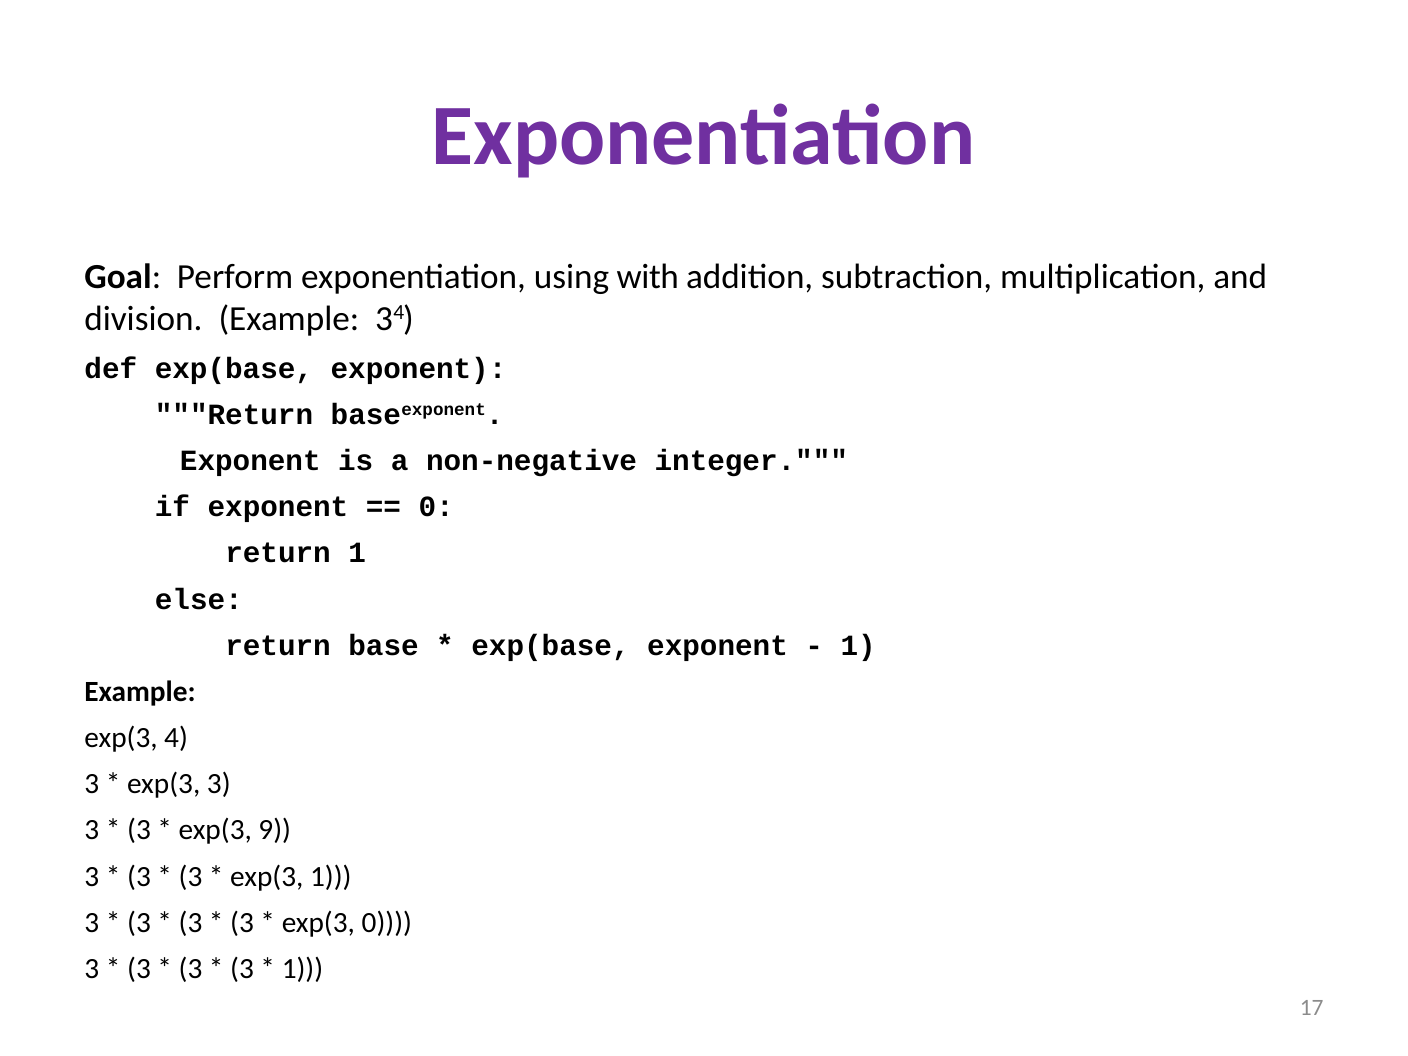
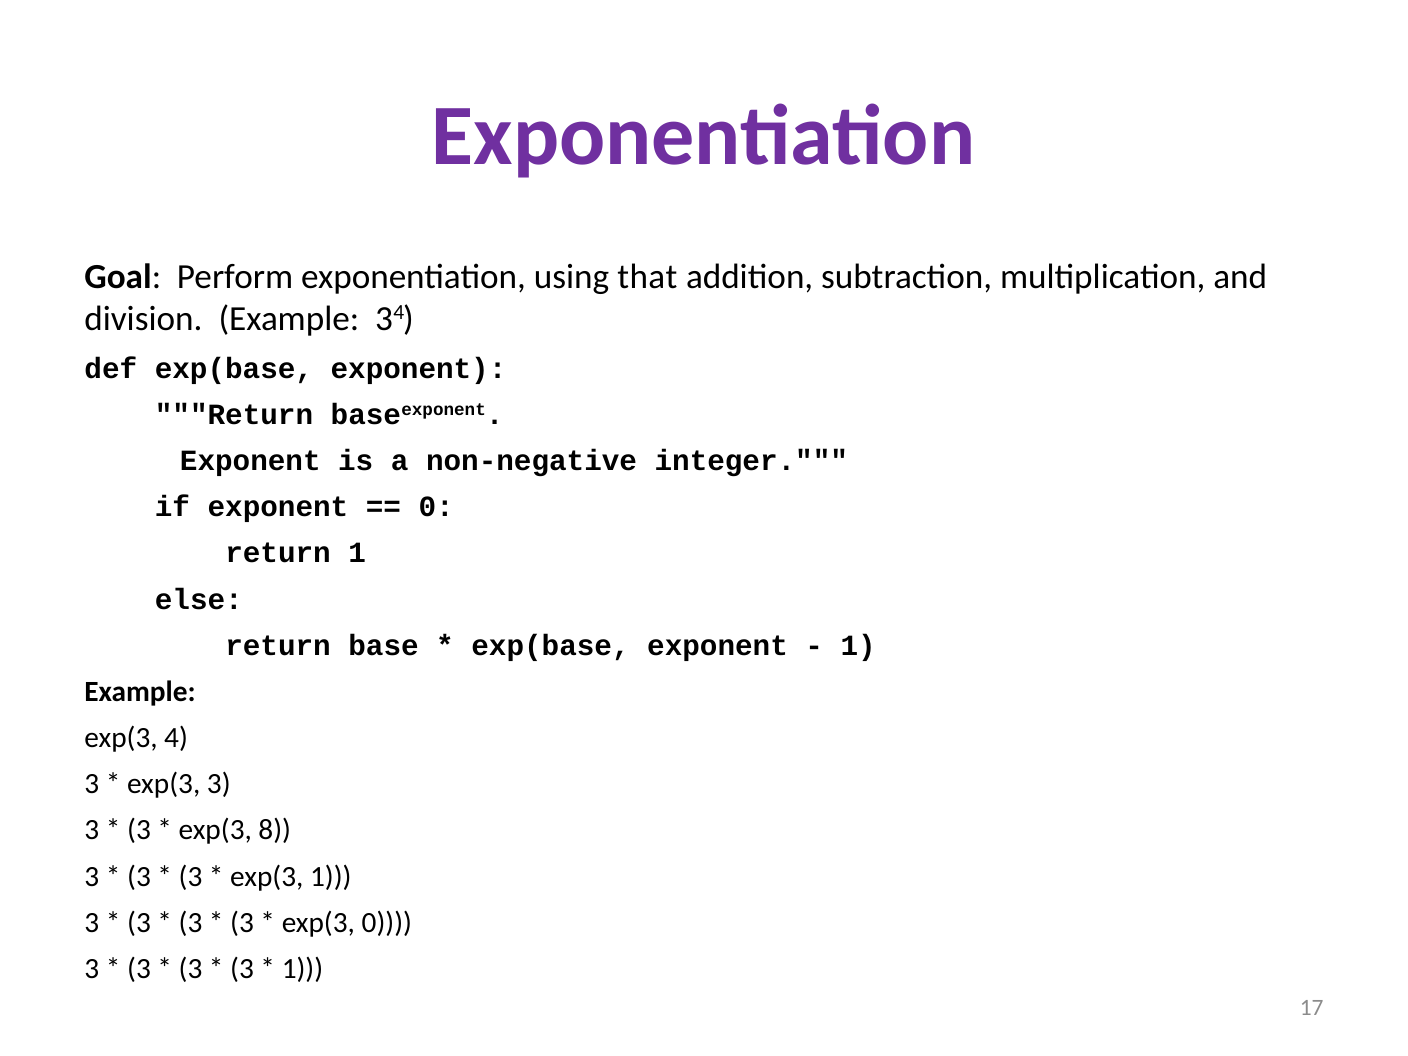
with: with -> that
9: 9 -> 8
